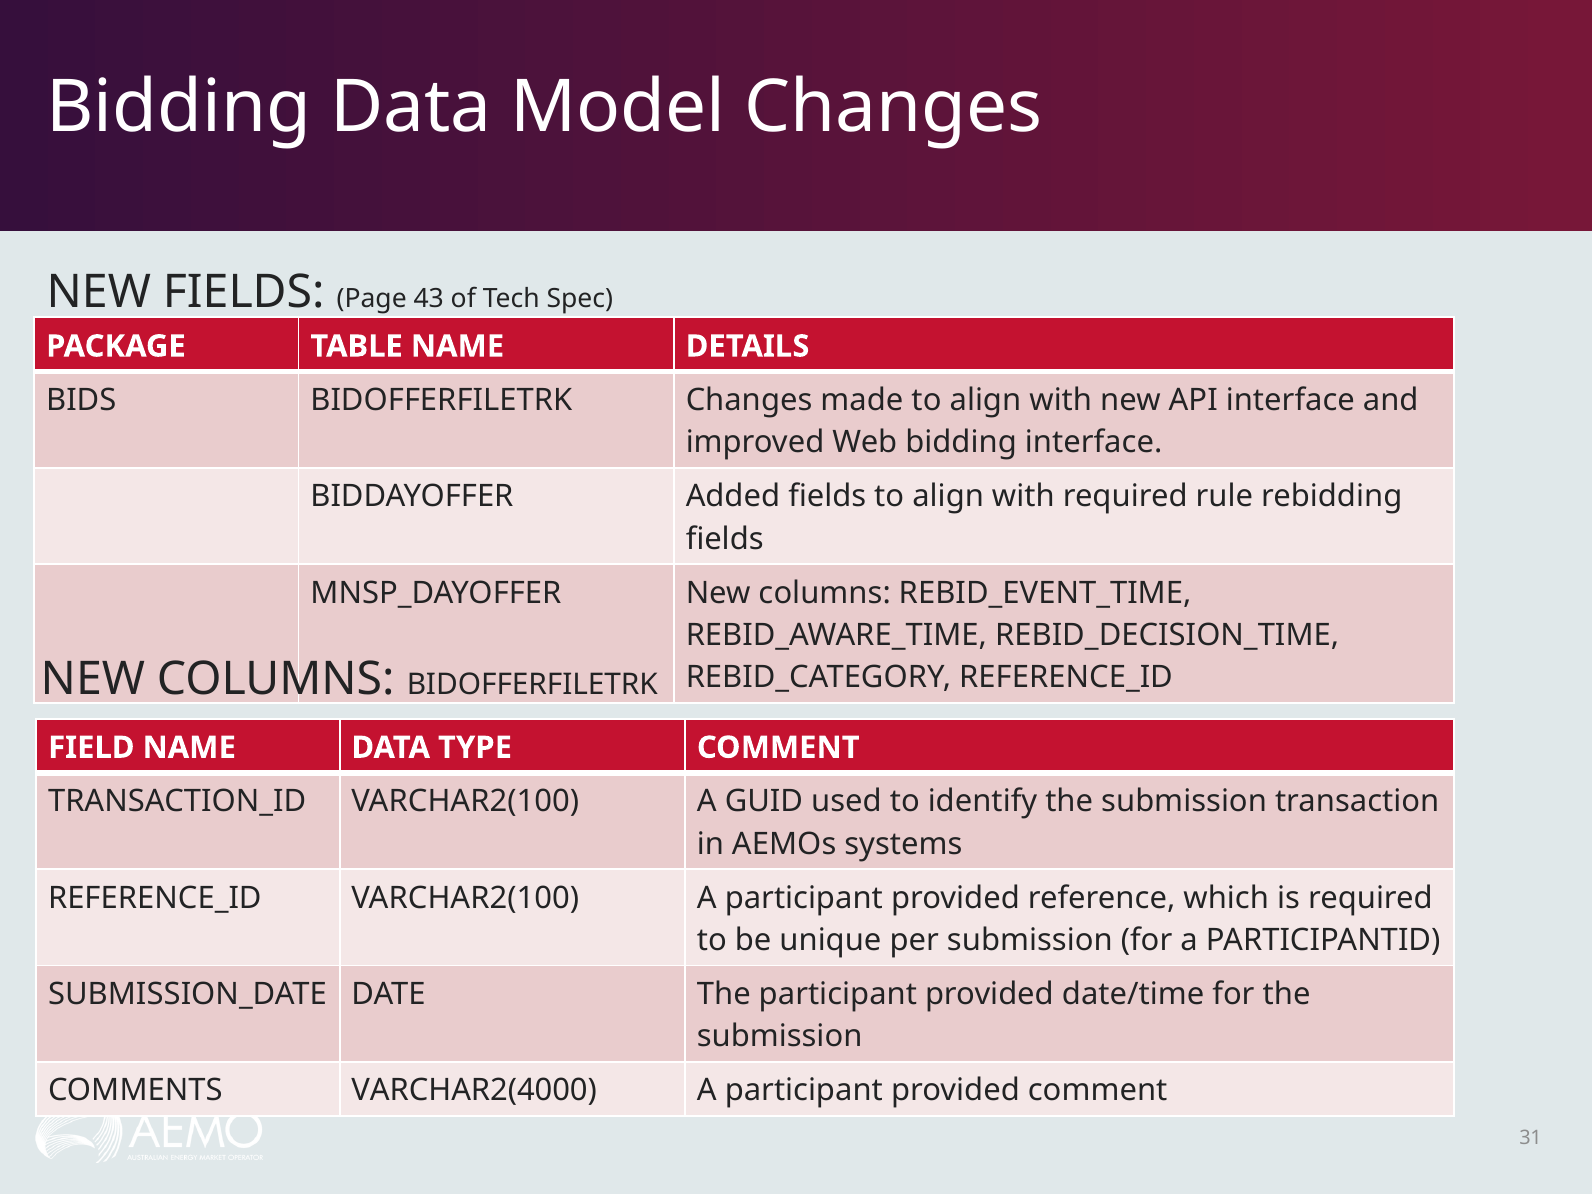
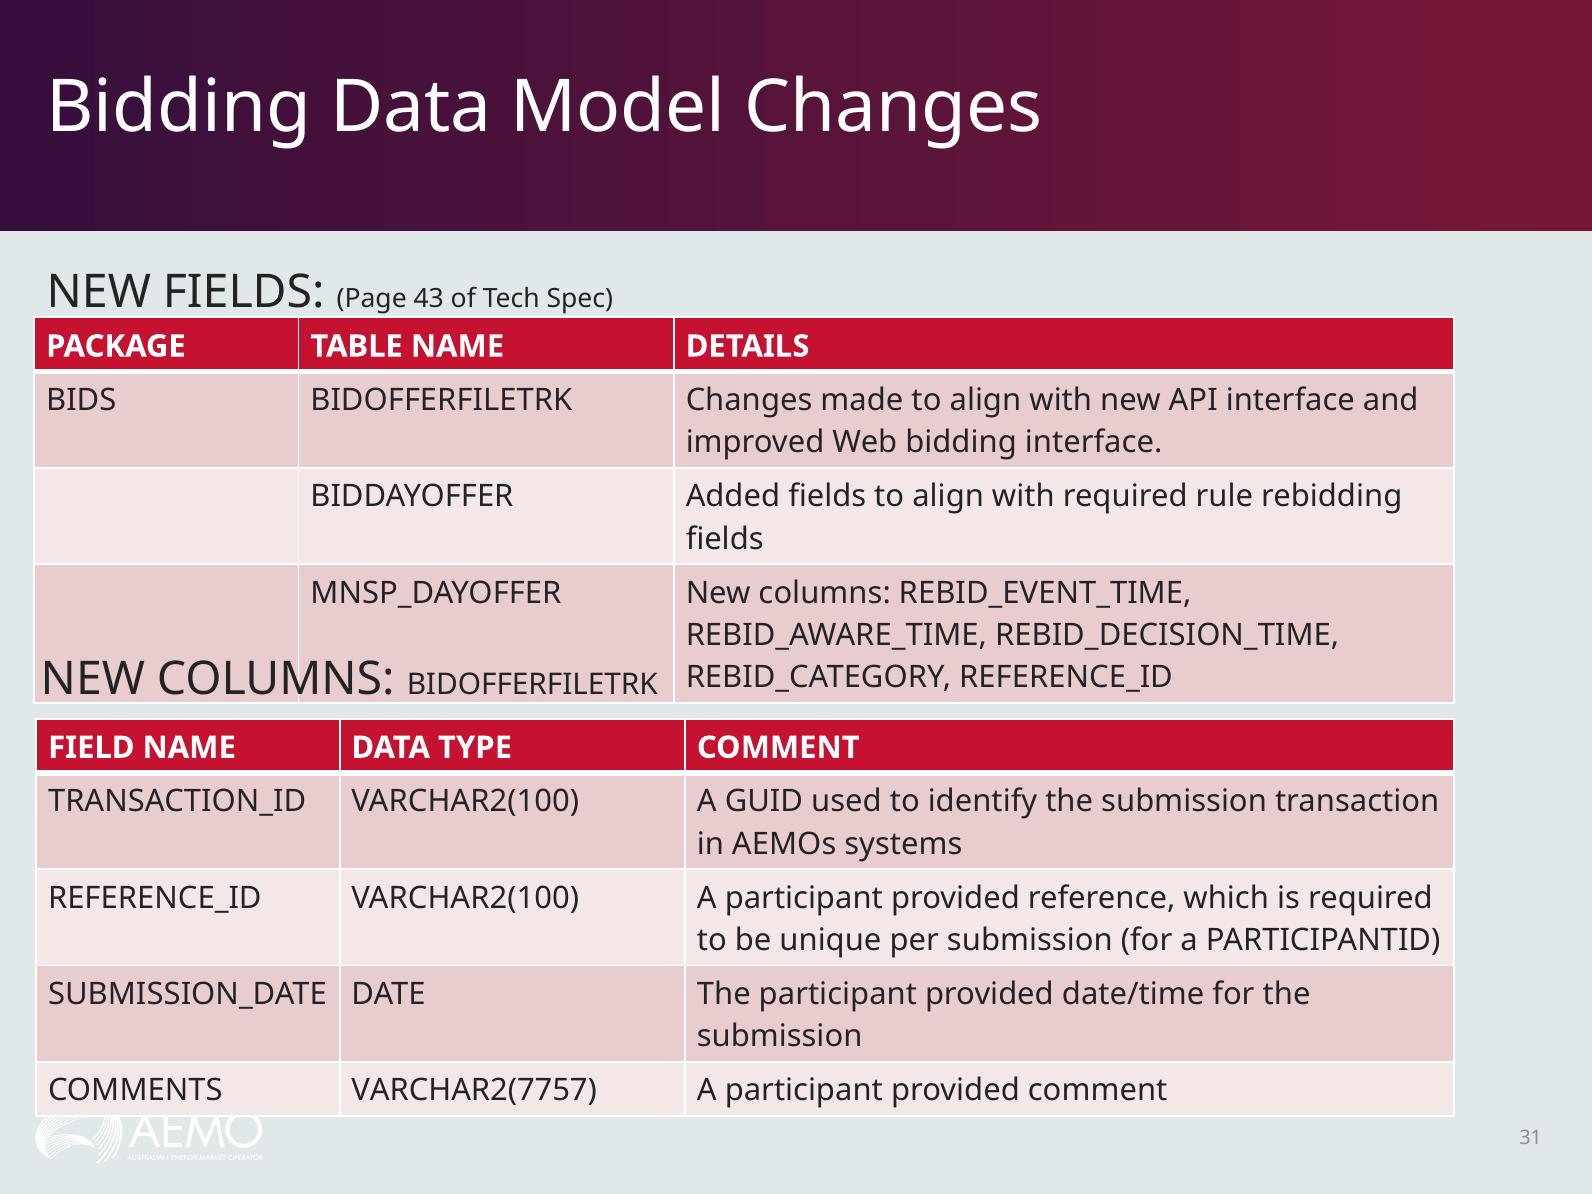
VARCHAR2(4000: VARCHAR2(4000 -> VARCHAR2(7757
